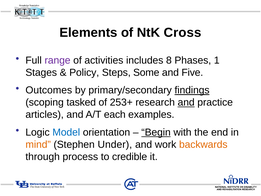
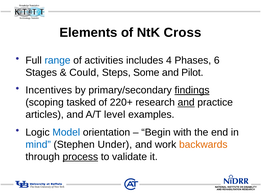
range colour: purple -> blue
8: 8 -> 4
1: 1 -> 6
Policy: Policy -> Could
Five: Five -> Pilot
Outcomes: Outcomes -> Incentives
253+: 253+ -> 220+
each: each -> level
Begin underline: present -> none
mind colour: orange -> blue
process underline: none -> present
credible: credible -> validate
